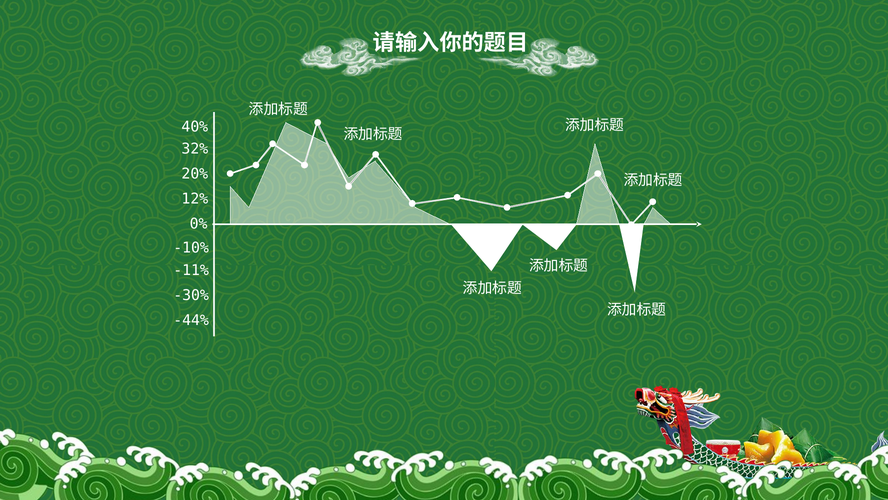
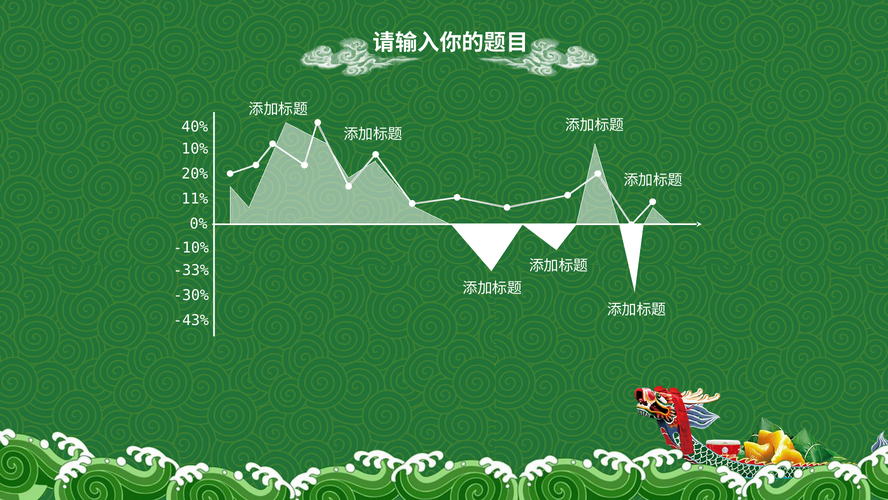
32%: 32% -> 10%
12%: 12% -> 11%
-11%: -11% -> -33%
-44%: -44% -> -43%
